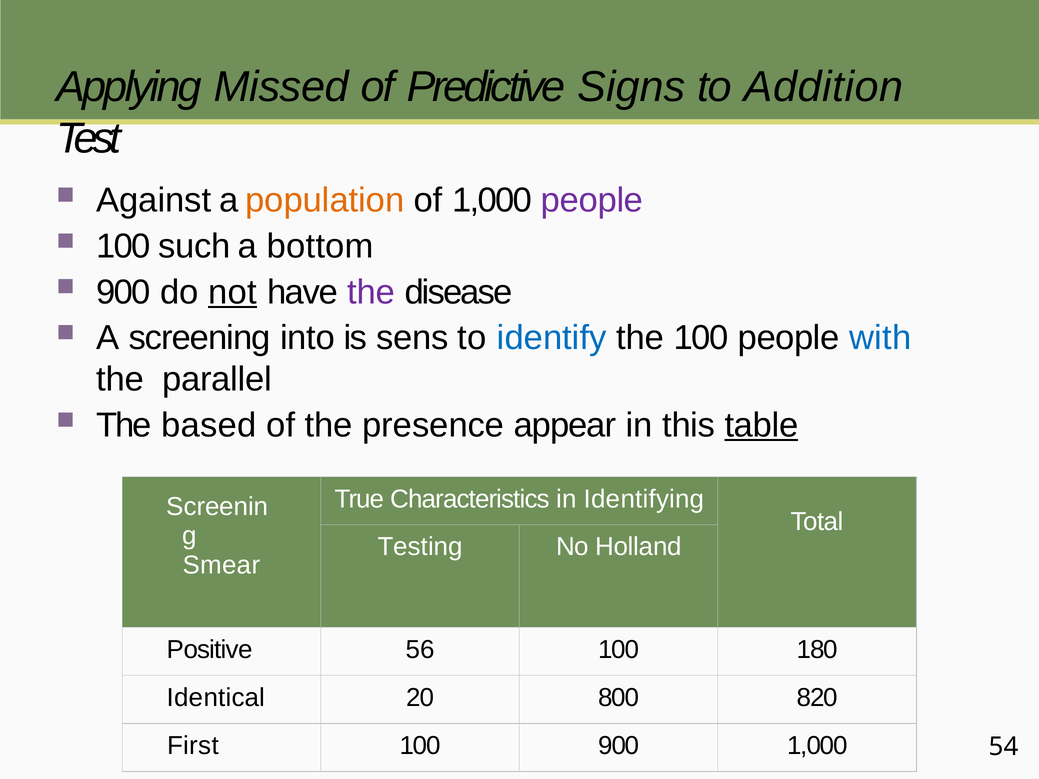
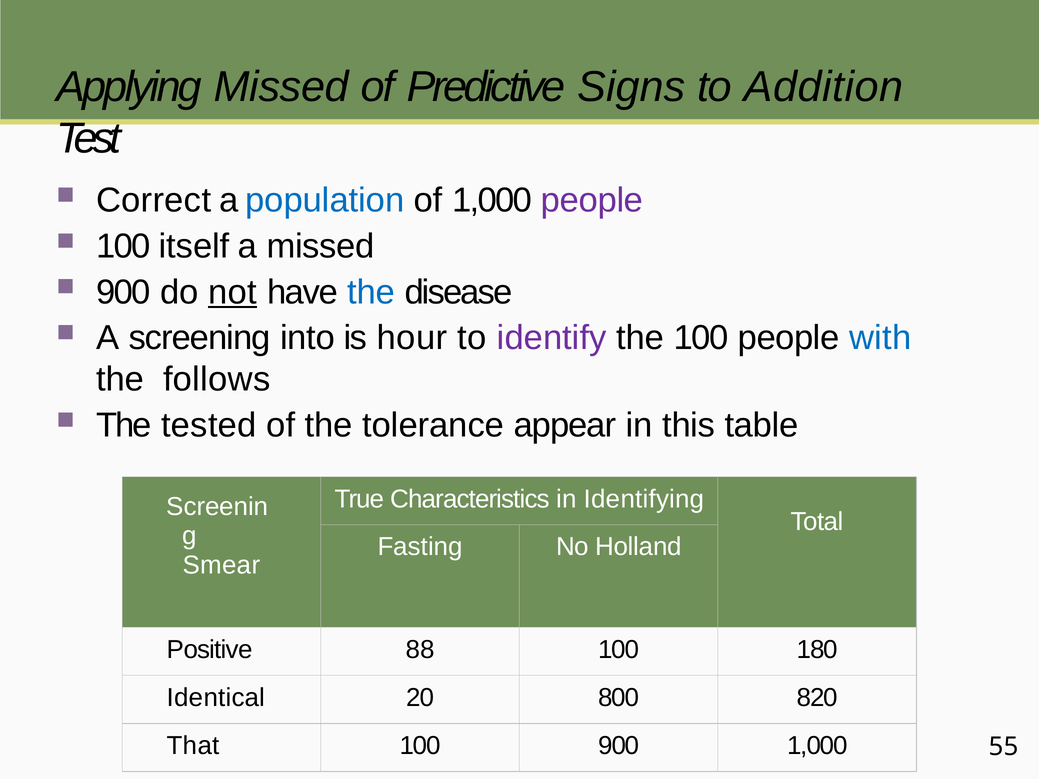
Against: Against -> Correct
population colour: orange -> blue
such: such -> itself
a bottom: bottom -> missed
the at (371, 292) colour: purple -> blue
sens: sens -> hour
identify colour: blue -> purple
parallel: parallel -> follows
based: based -> tested
presence: presence -> tolerance
table underline: present -> none
Testing: Testing -> Fasting
56: 56 -> 88
First: First -> That
54: 54 -> 55
